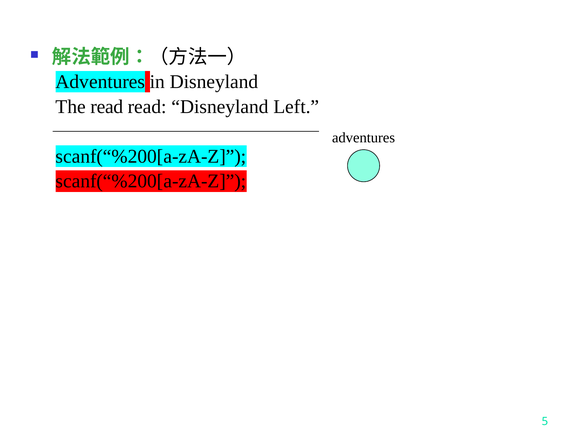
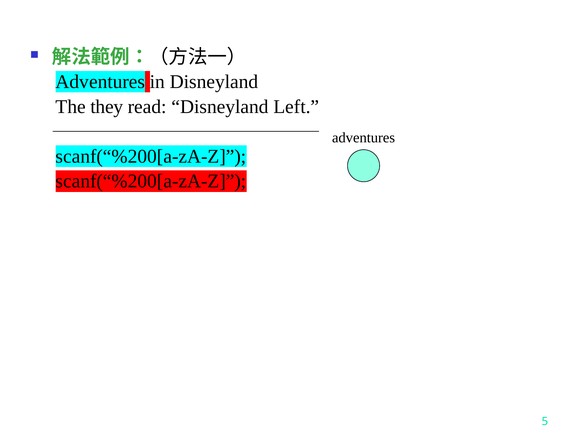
The read: read -> they
